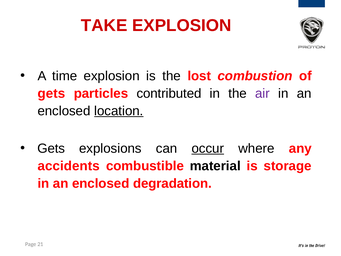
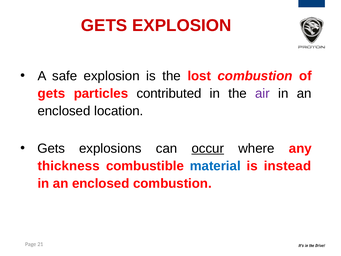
TAKE at (104, 25): TAKE -> GETS
time: time -> safe
location underline: present -> none
accidents: accidents -> thickness
material colour: black -> blue
storage: storage -> instead
enclosed degradation: degradation -> combustion
